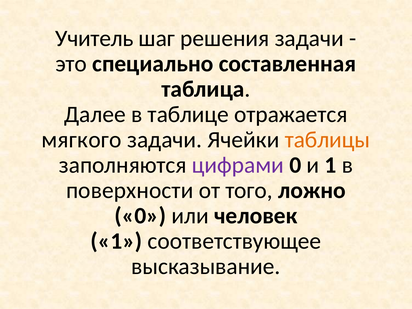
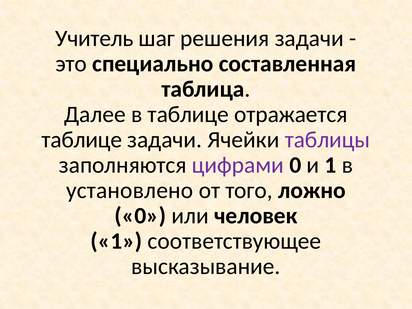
мягкого at (82, 140): мягкого -> таблице
таблицы colour: orange -> purple
поверхности: поверхности -> установлено
